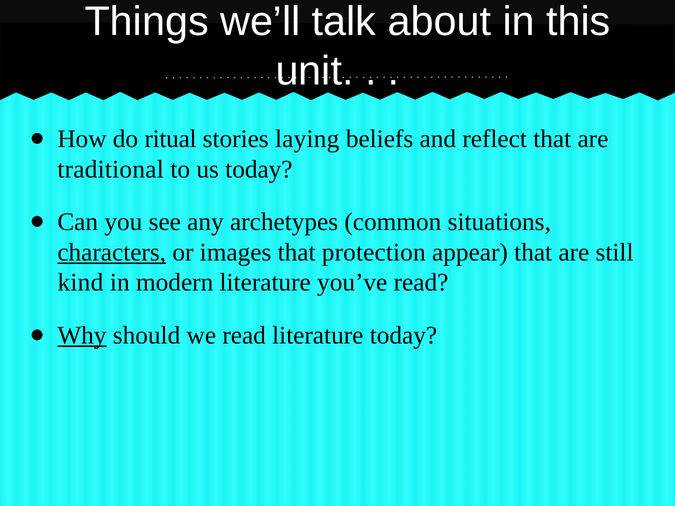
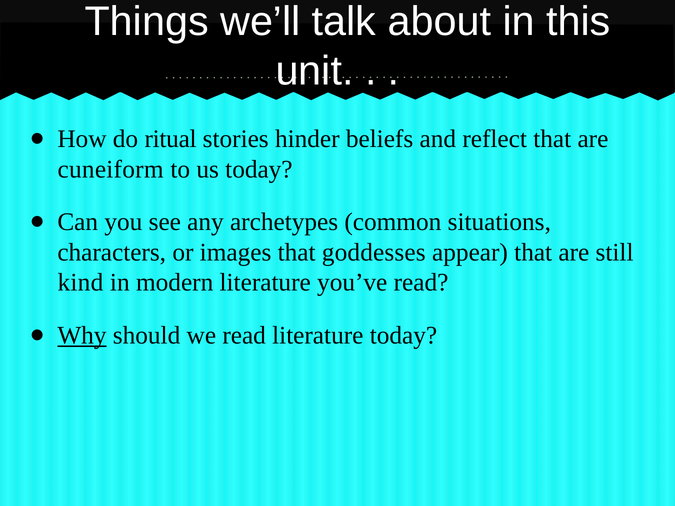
laying: laying -> hinder
traditional: traditional -> cuneiform
characters underline: present -> none
protection: protection -> goddesses
